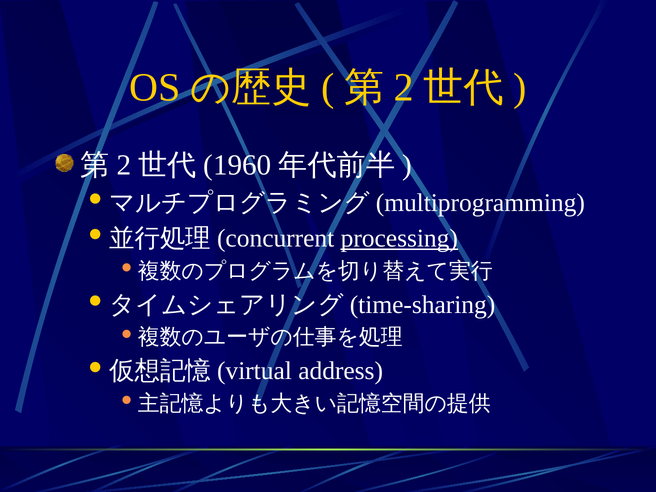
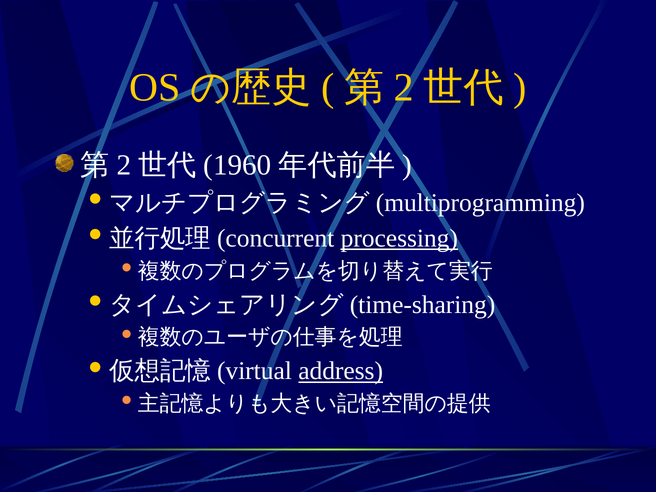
address underline: none -> present
